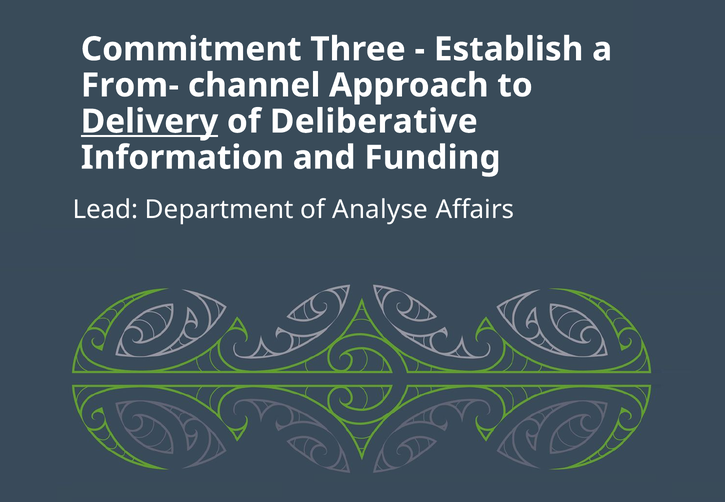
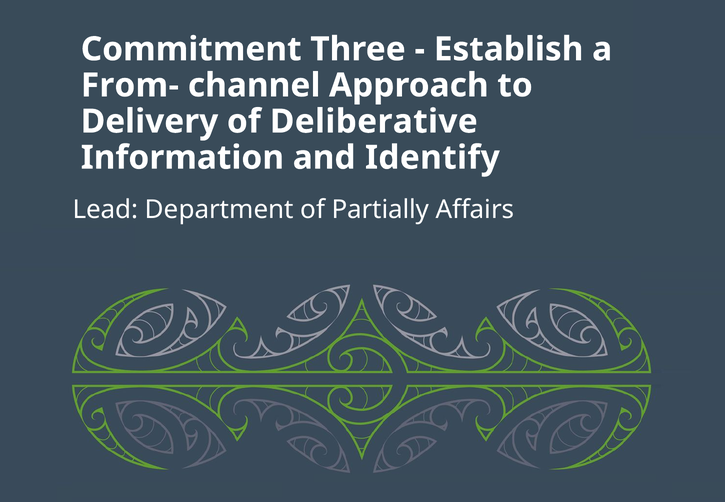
Delivery underline: present -> none
Funding: Funding -> Identify
Analyse: Analyse -> Partially
